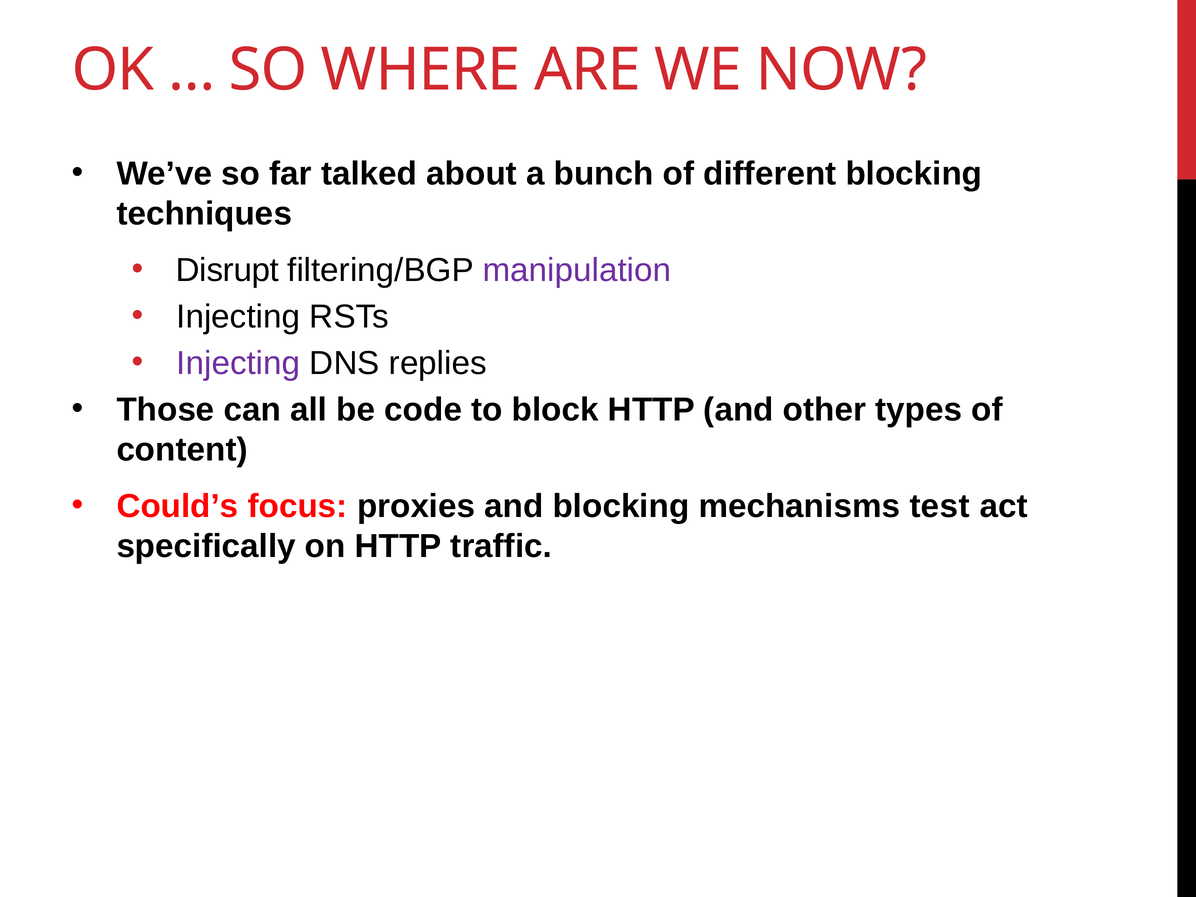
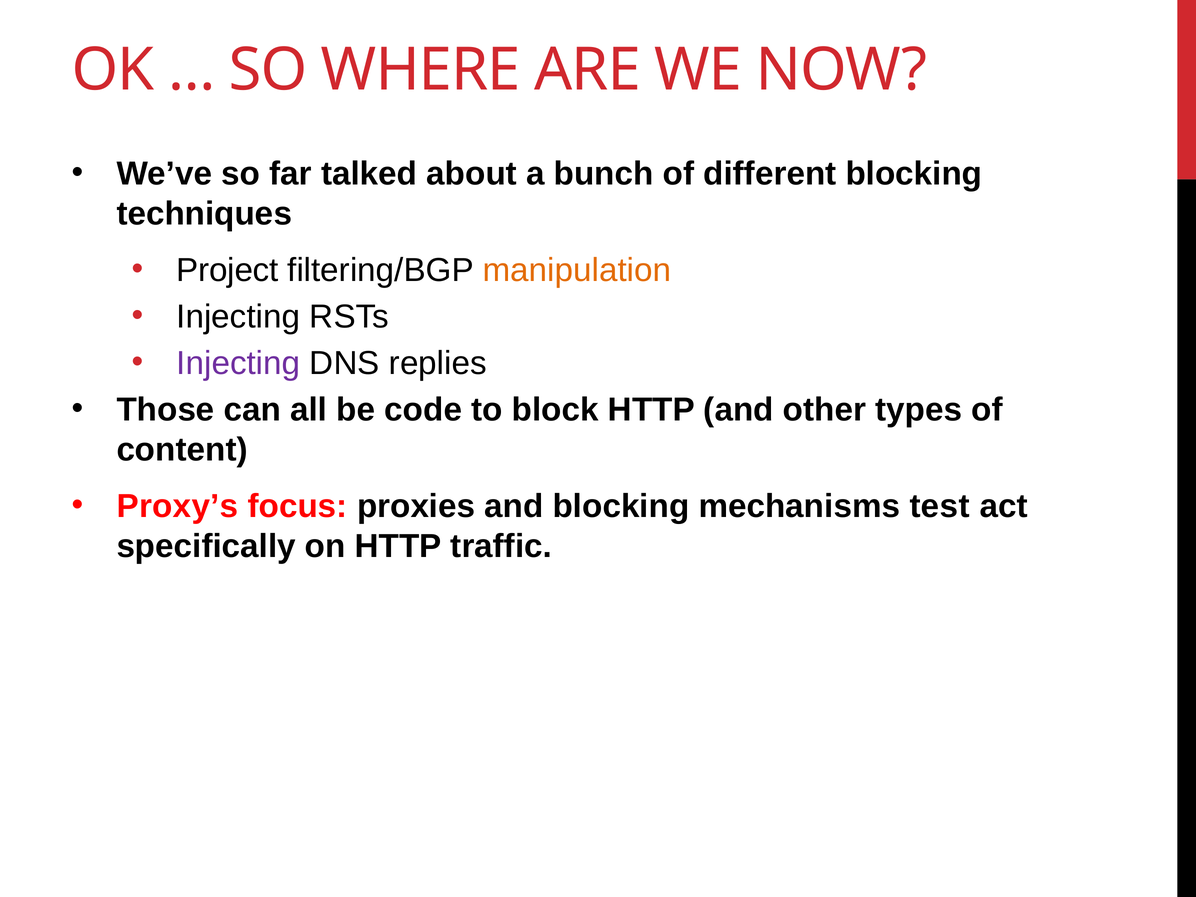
Disrupt: Disrupt -> Project
manipulation colour: purple -> orange
Could’s: Could’s -> Proxy’s
